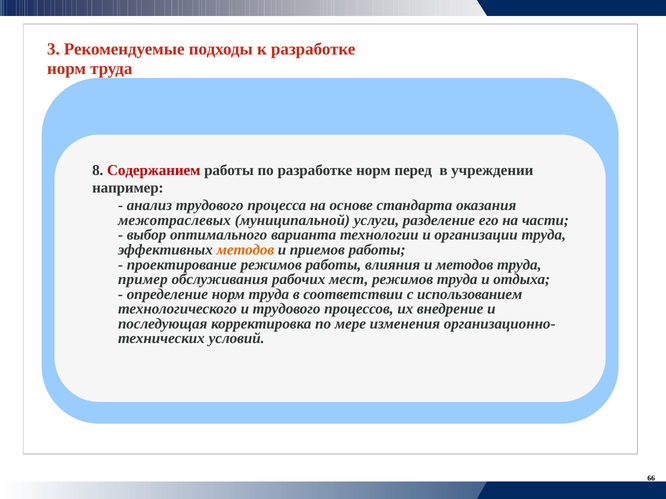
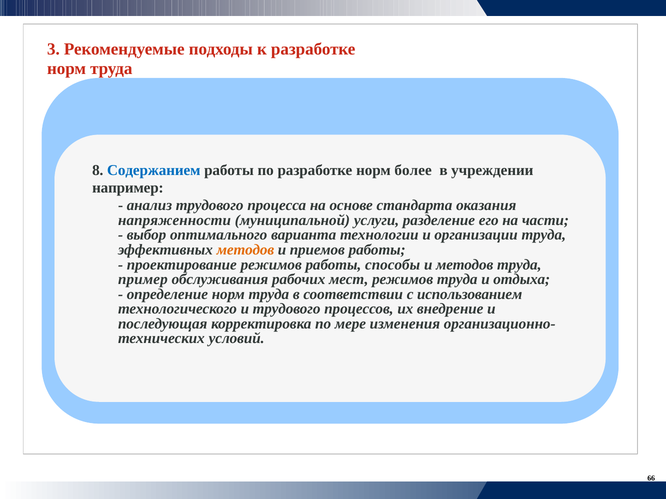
Содержанием colour: red -> blue
перед: перед -> более
межотраслевых: межотраслевых -> напряженности
влияния: влияния -> способы
